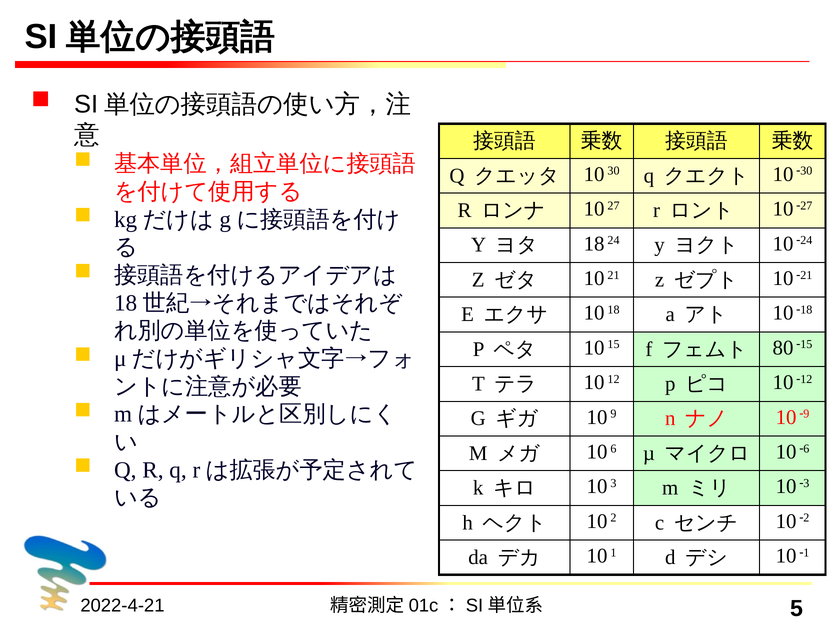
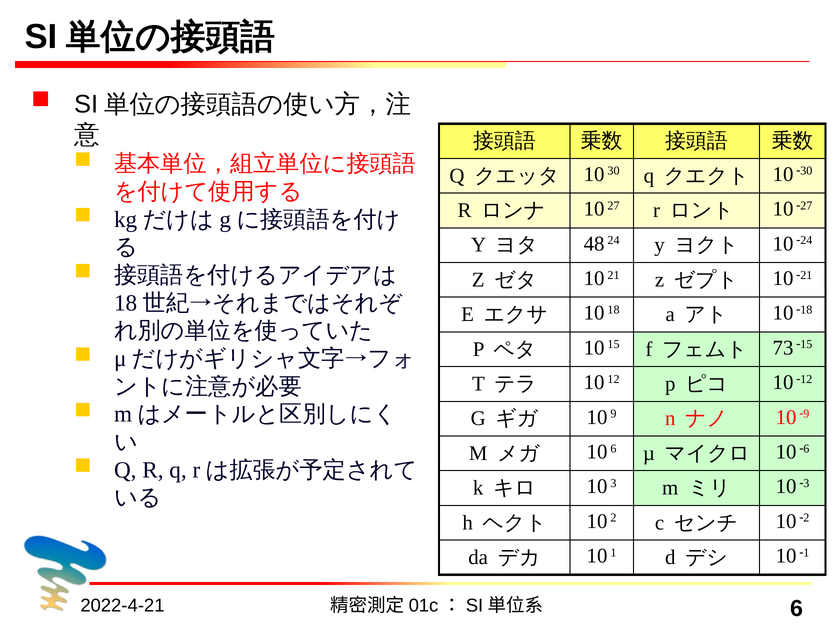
18 at (594, 243): 18 -> 48
80: 80 -> 73
5 at (796, 608): 5 -> 6
